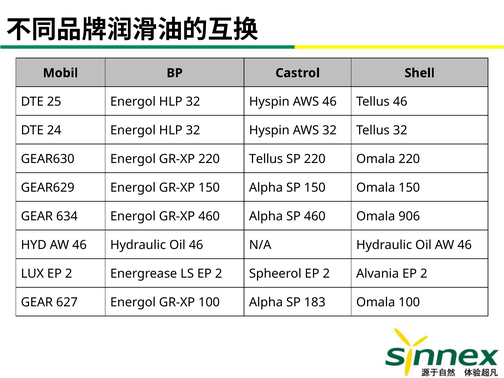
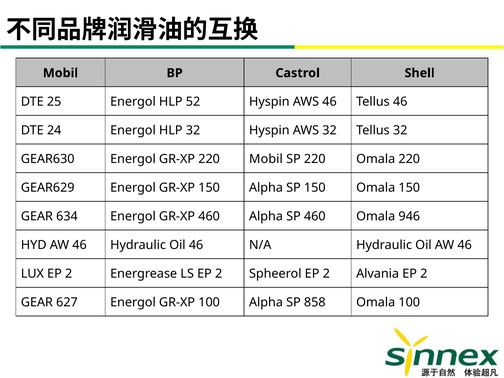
25 Energol HLP 32: 32 -> 52
220 Tellus: Tellus -> Mobil
906: 906 -> 946
183: 183 -> 858
